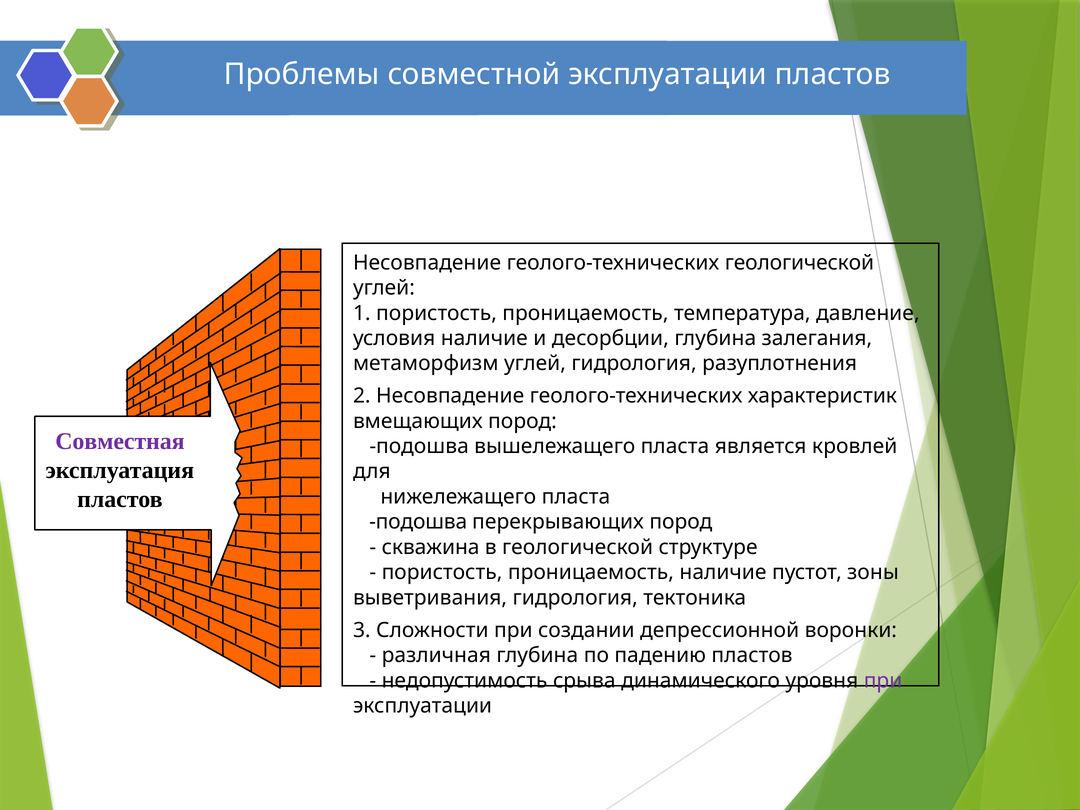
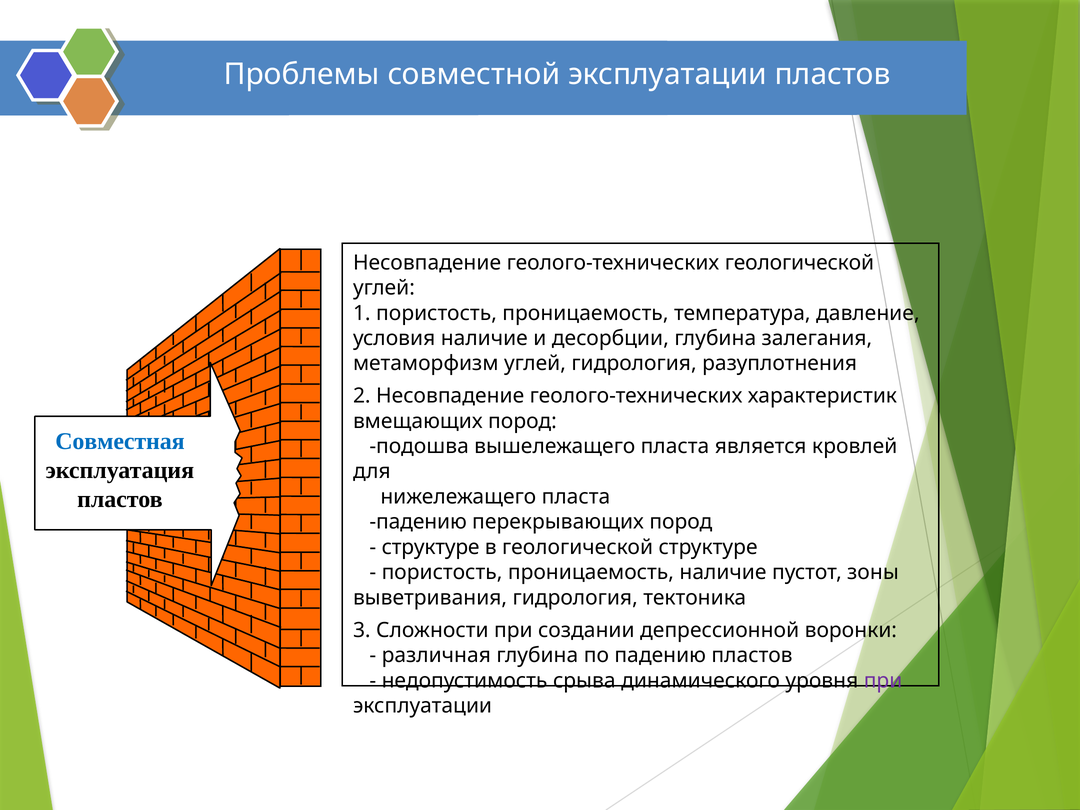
Совместная colour: purple -> blue
подошва at (418, 522): подошва -> падению
скважина at (431, 547): скважина -> структуре
